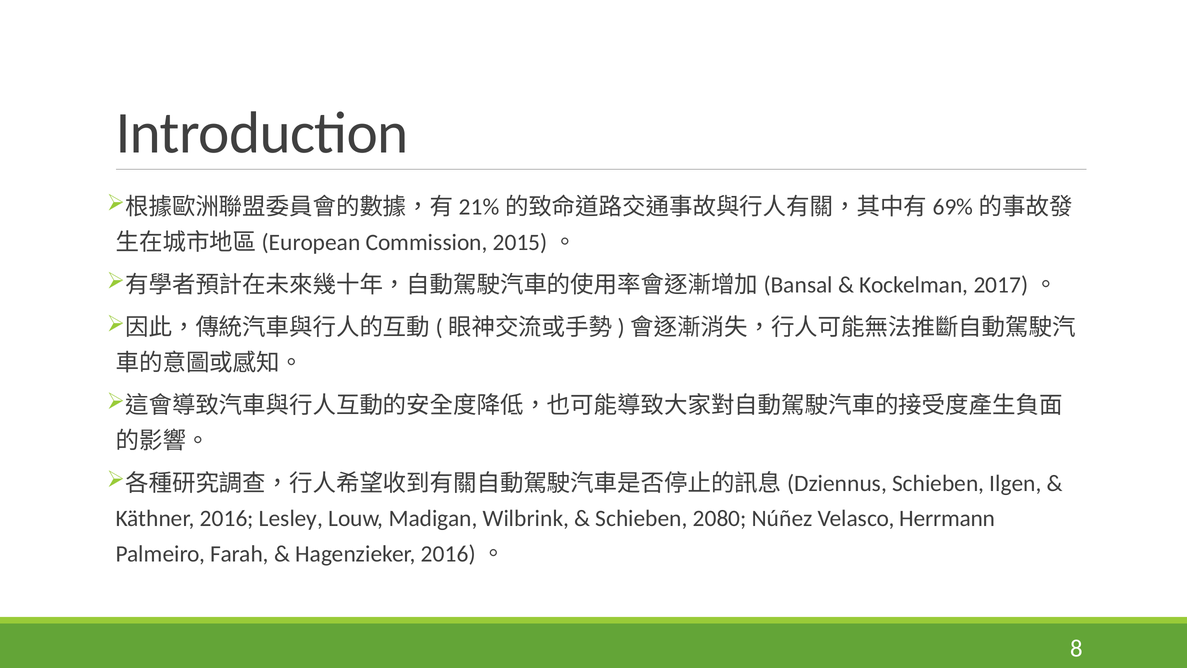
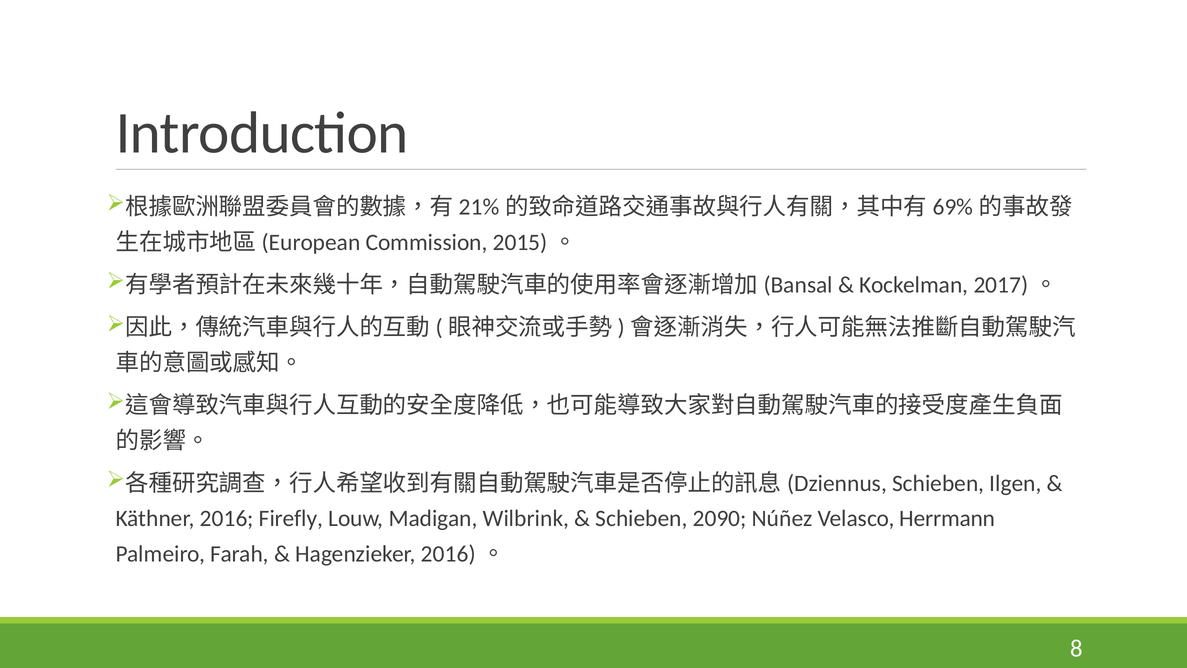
Lesley: Lesley -> Firefly
2080: 2080 -> 2090
